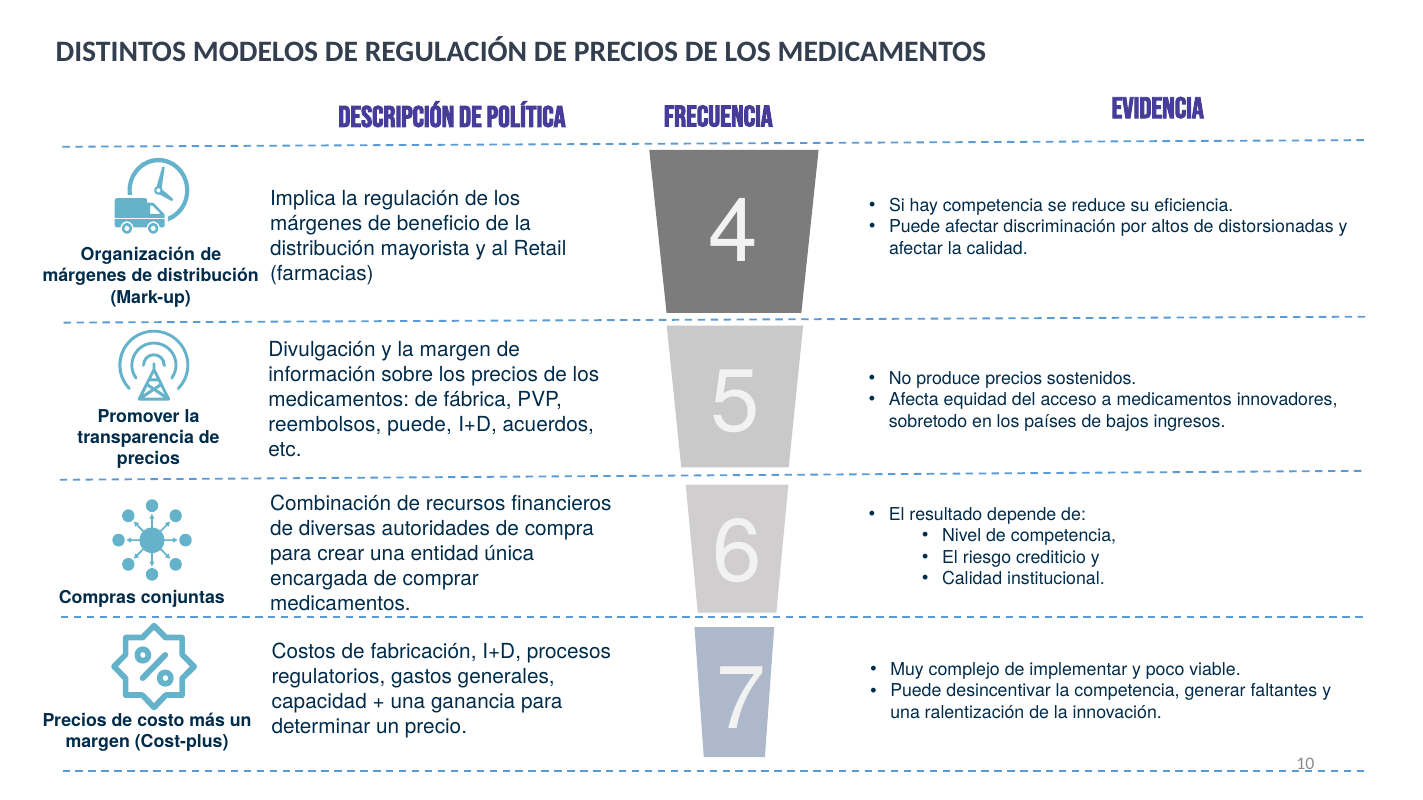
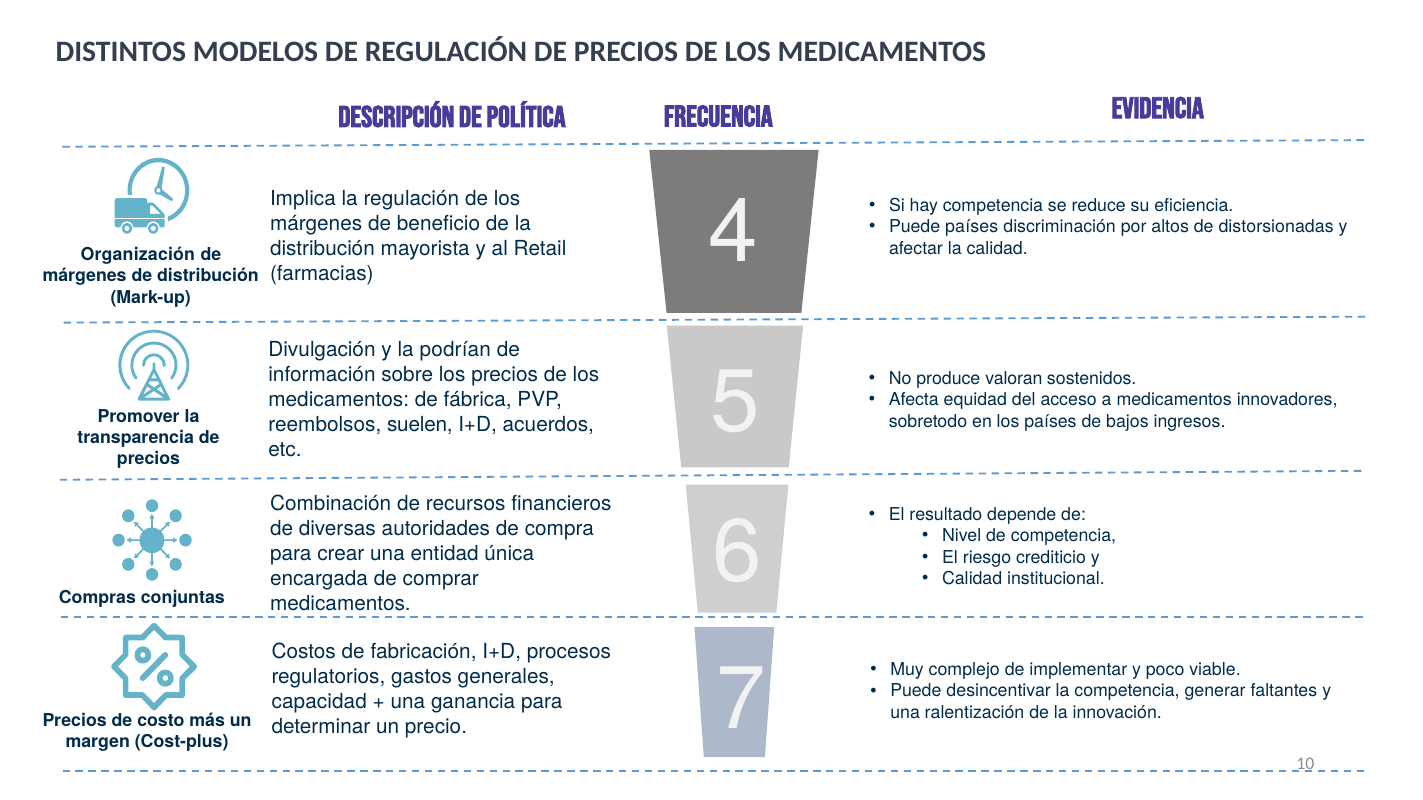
Puede afectar: afectar -> países
la margen: margen -> podrían
produce precios: precios -> valoran
reembolsos puede: puede -> suelen
